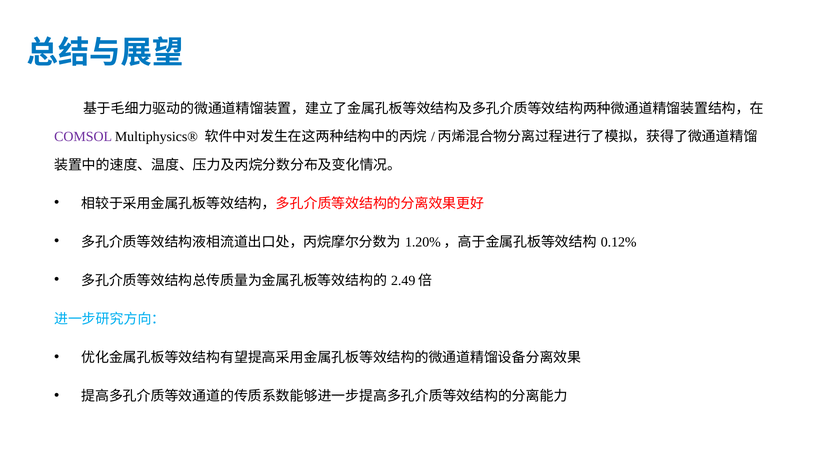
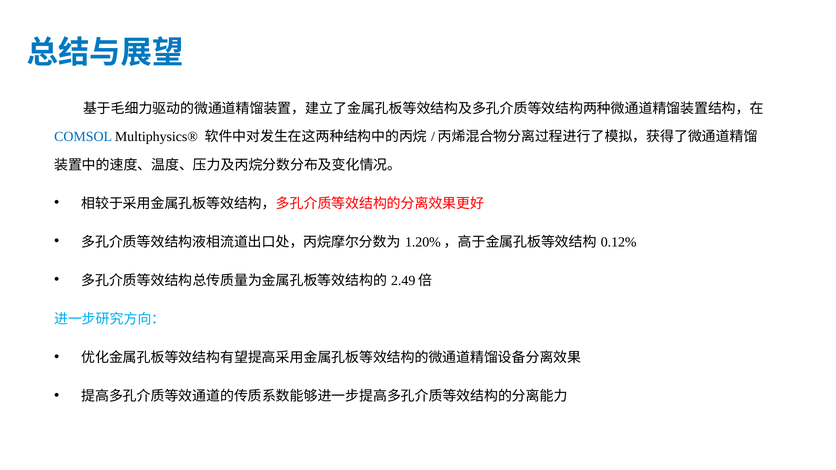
COMSOL colour: purple -> blue
